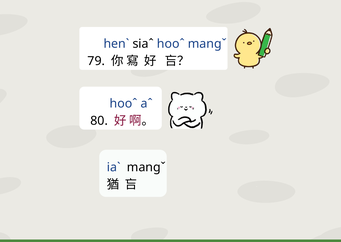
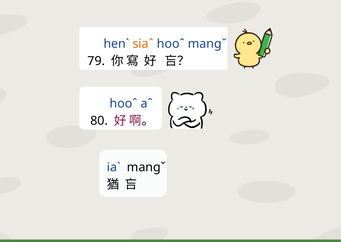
siaˆ colour: black -> orange
